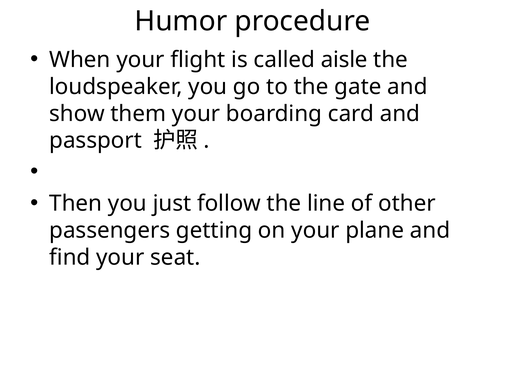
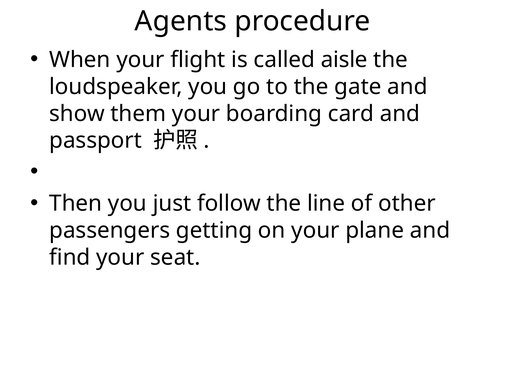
Humor: Humor -> Agents
